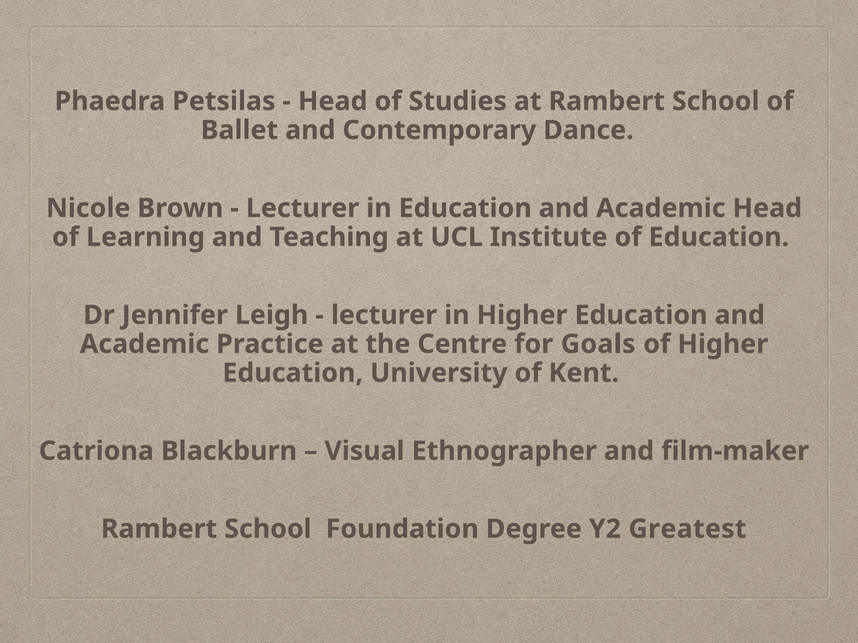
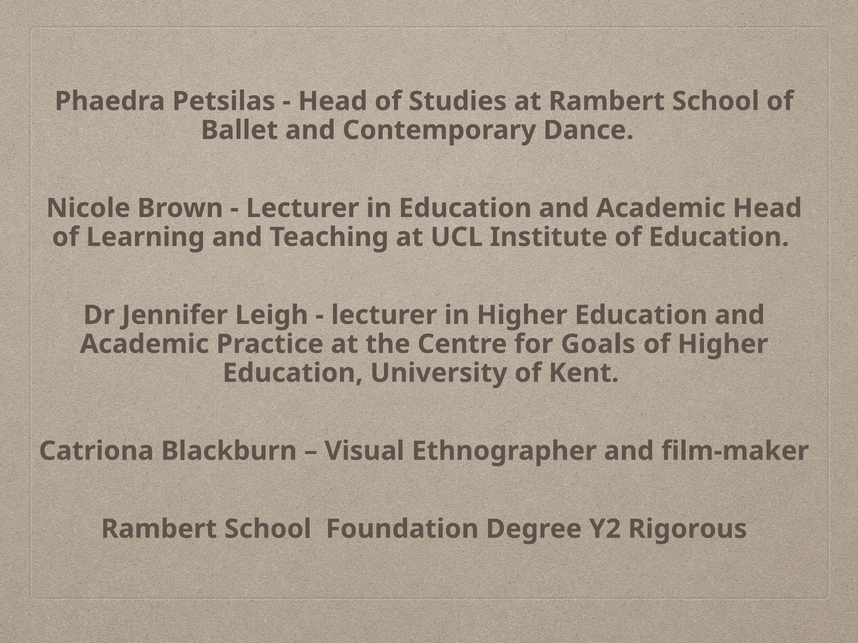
Greatest: Greatest -> Rigorous
